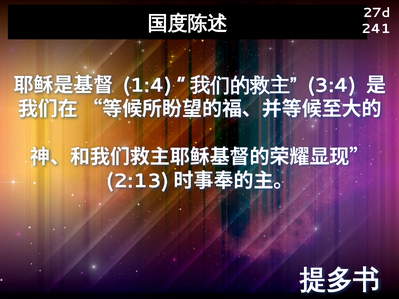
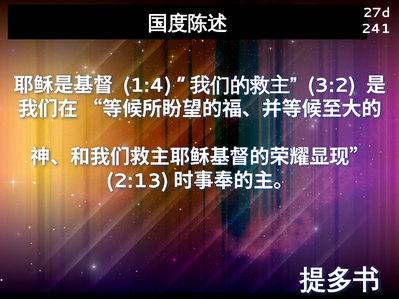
3:4: 3:4 -> 3:2
